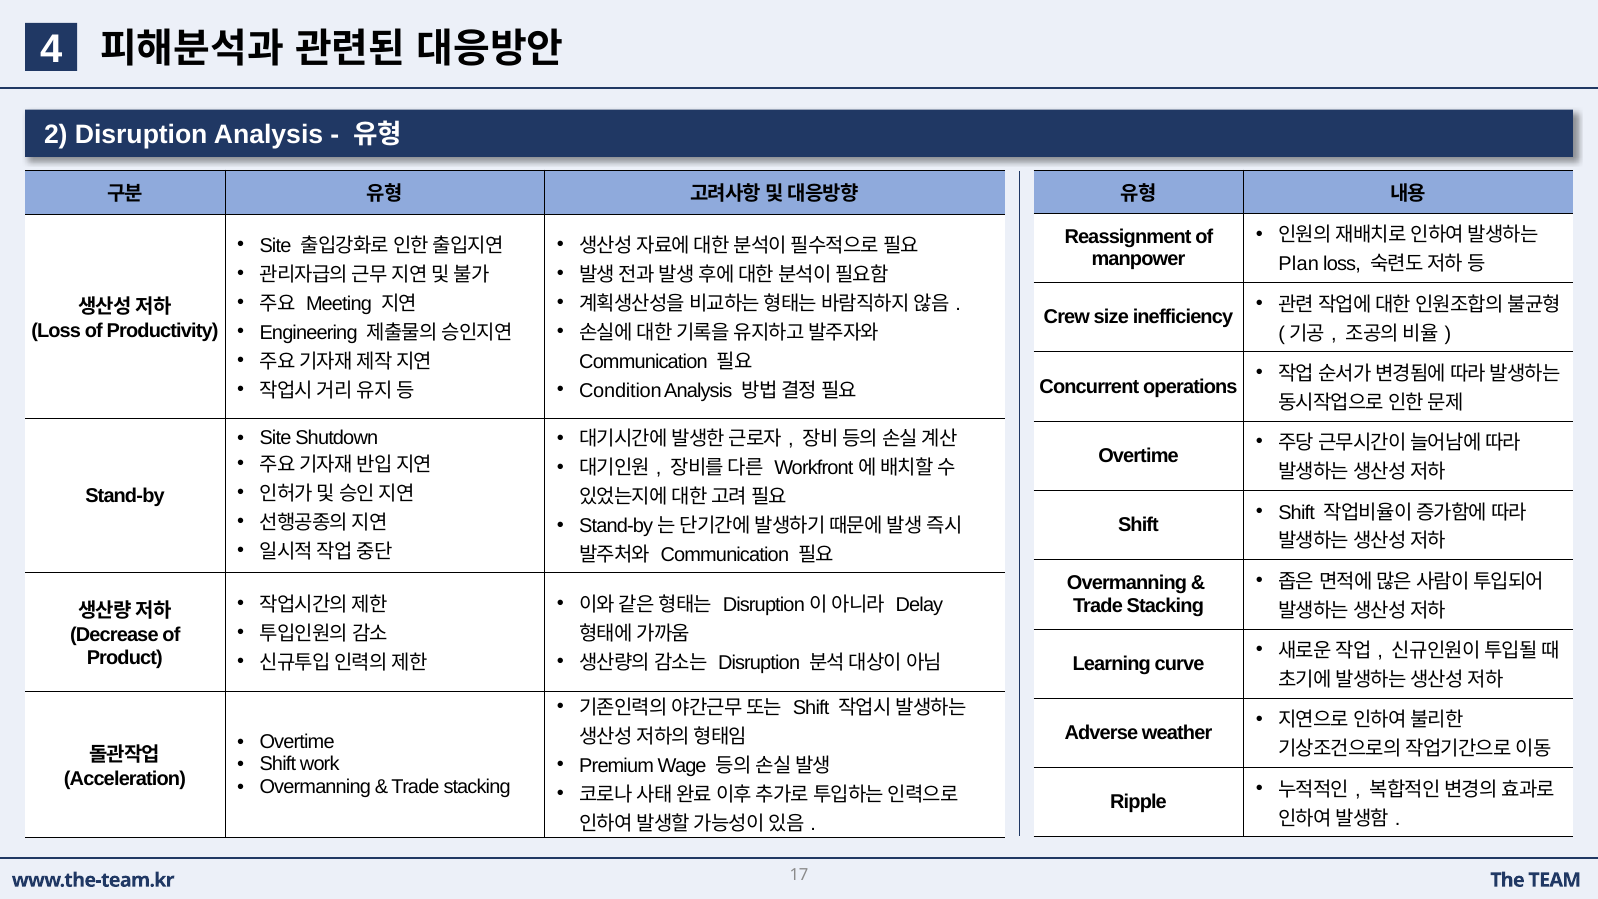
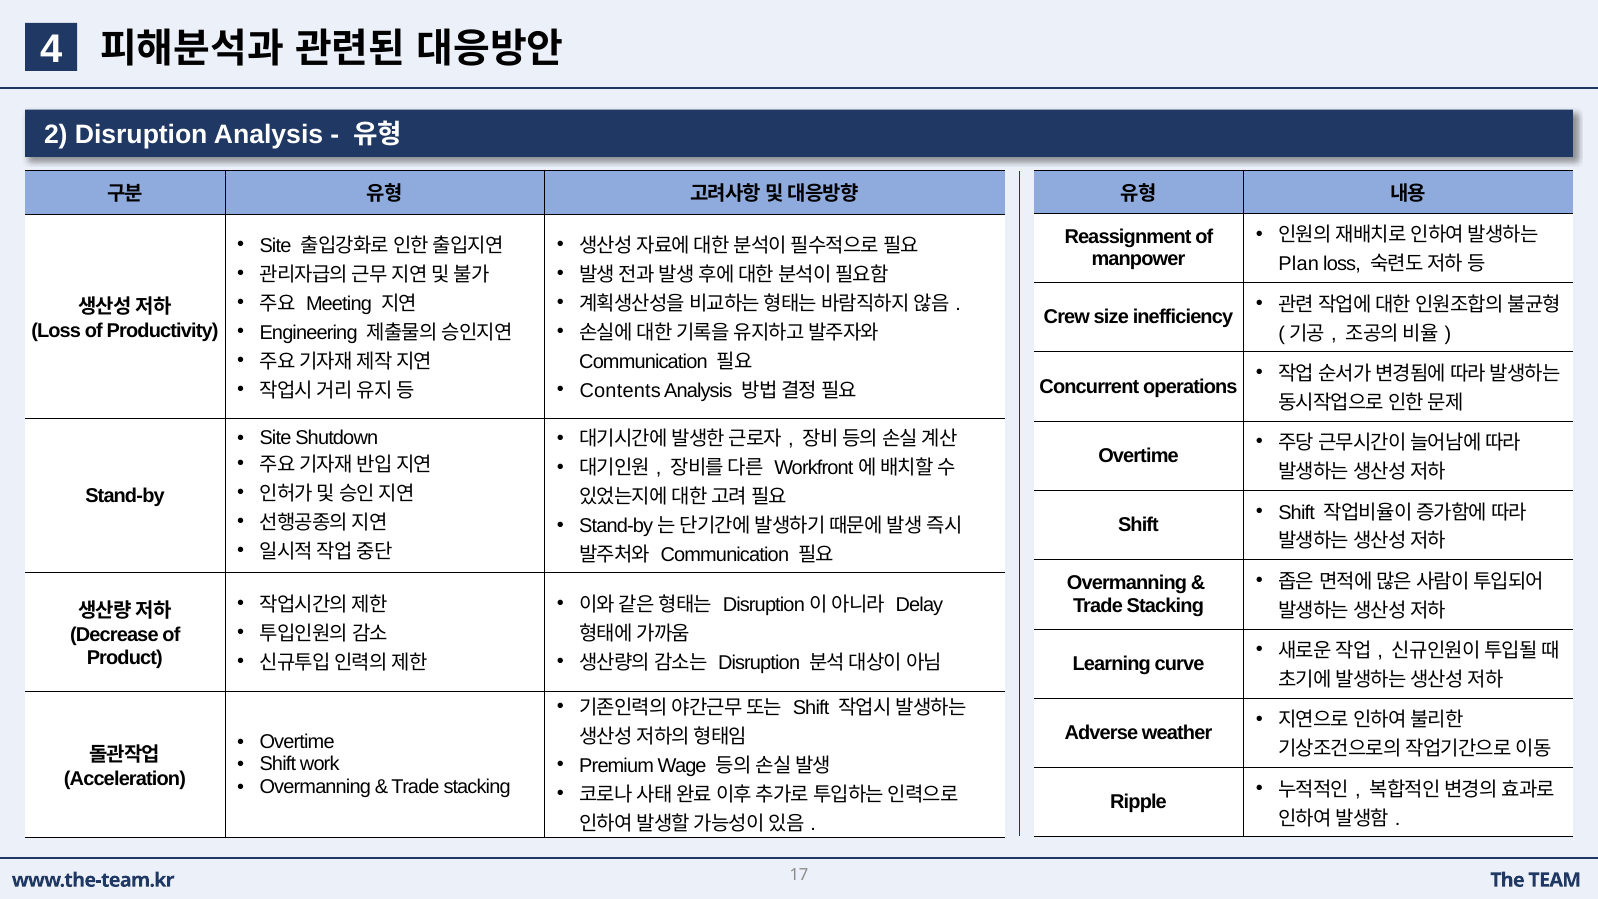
Condition: Condition -> Contents
